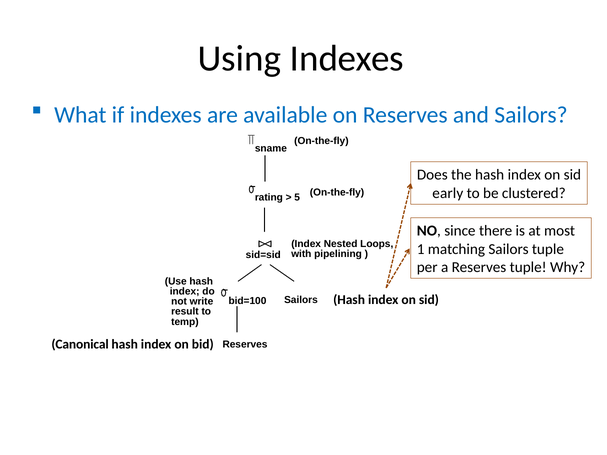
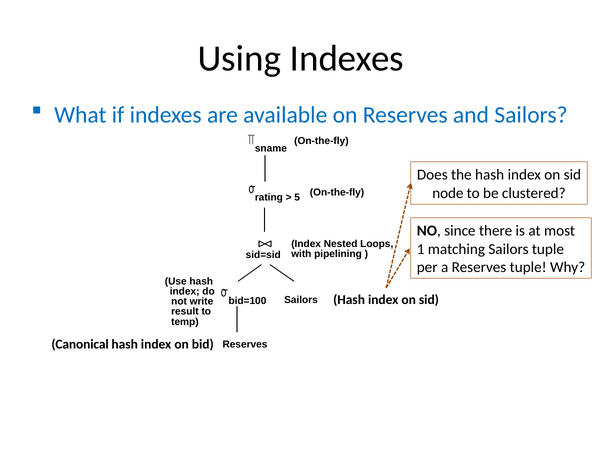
early: early -> node
